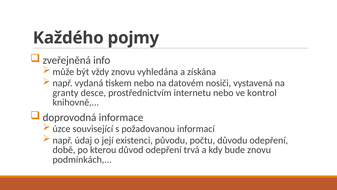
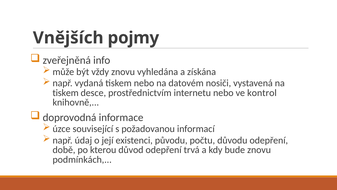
Každého: Každého -> Vnějších
granty at (65, 93): granty -> tiskem
